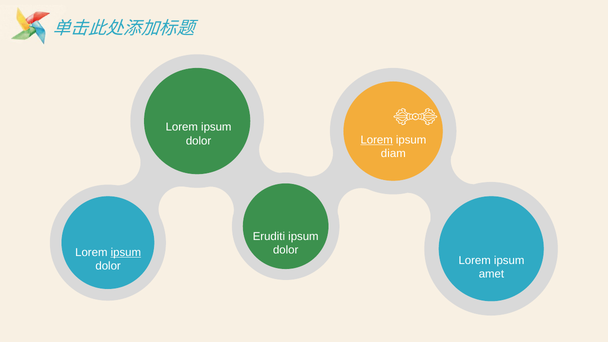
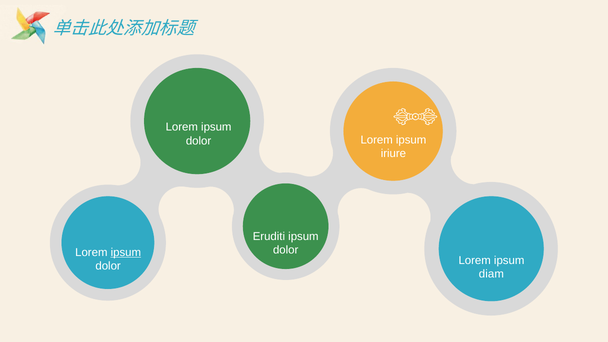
Lorem at (377, 140) underline: present -> none
diam: diam -> iriure
amet: amet -> diam
